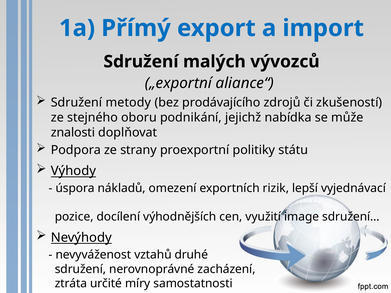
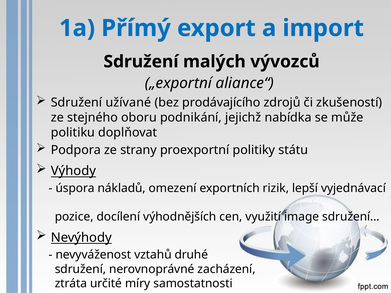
metody: metody -> užívané
znalosti: znalosti -> politiku
